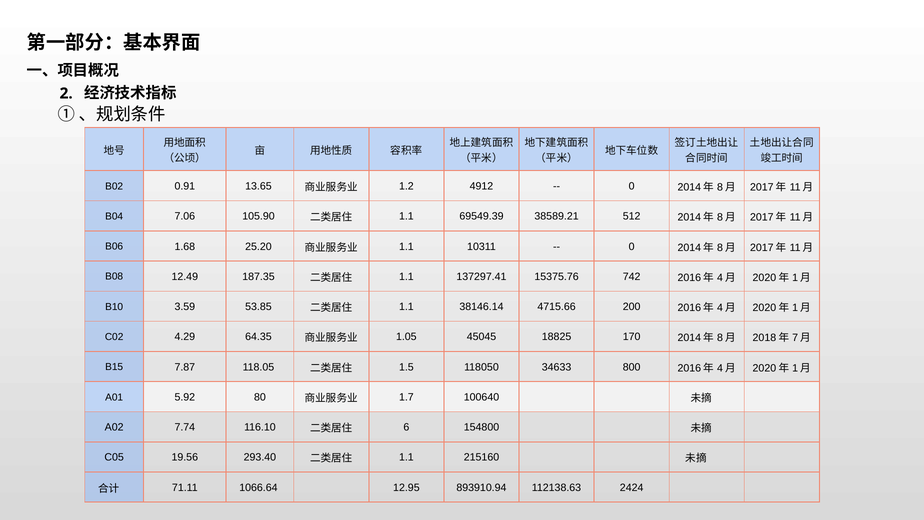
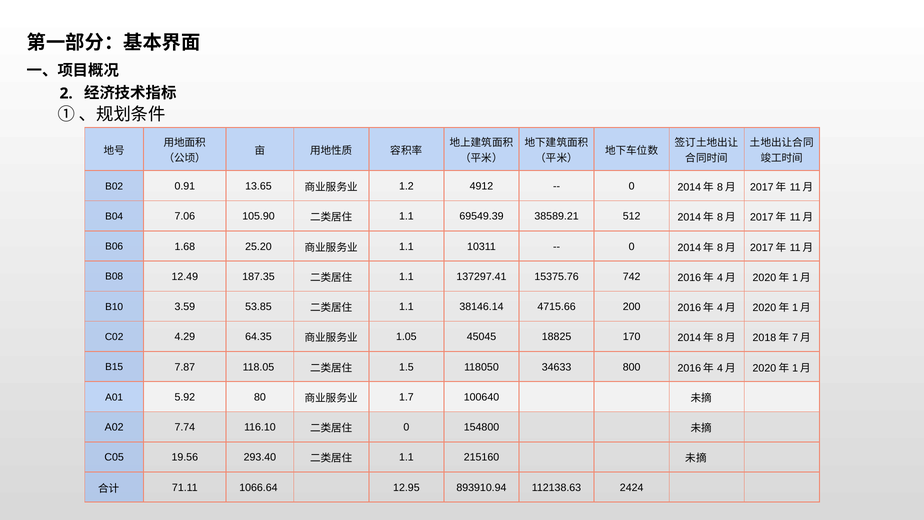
6 at (406, 427): 6 -> 0
